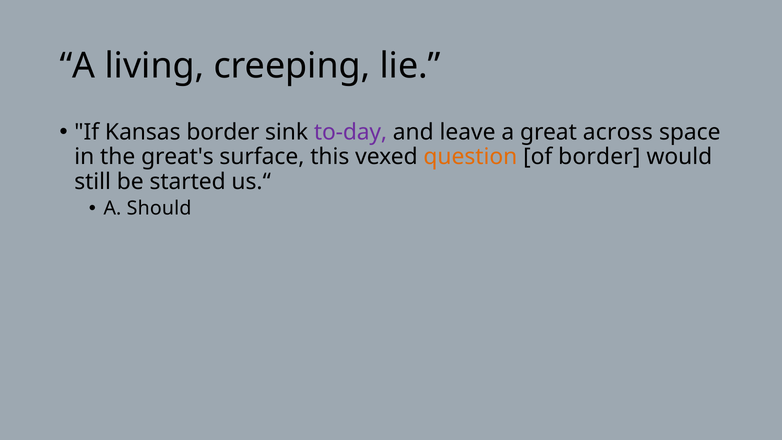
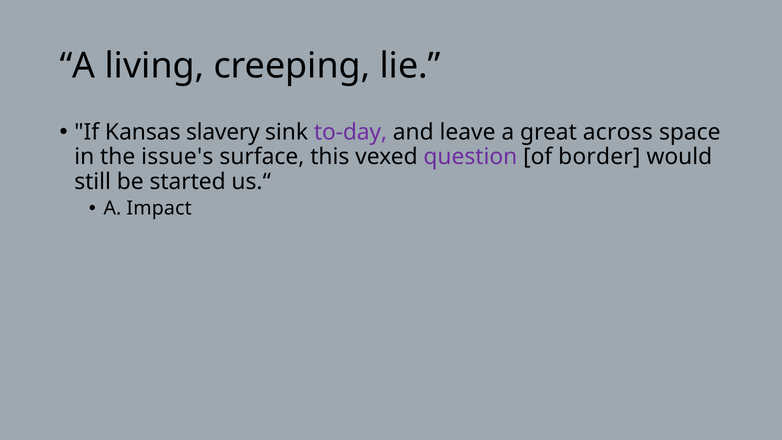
Kansas border: border -> slavery
great's: great's -> issue's
question colour: orange -> purple
Should: Should -> Impact
